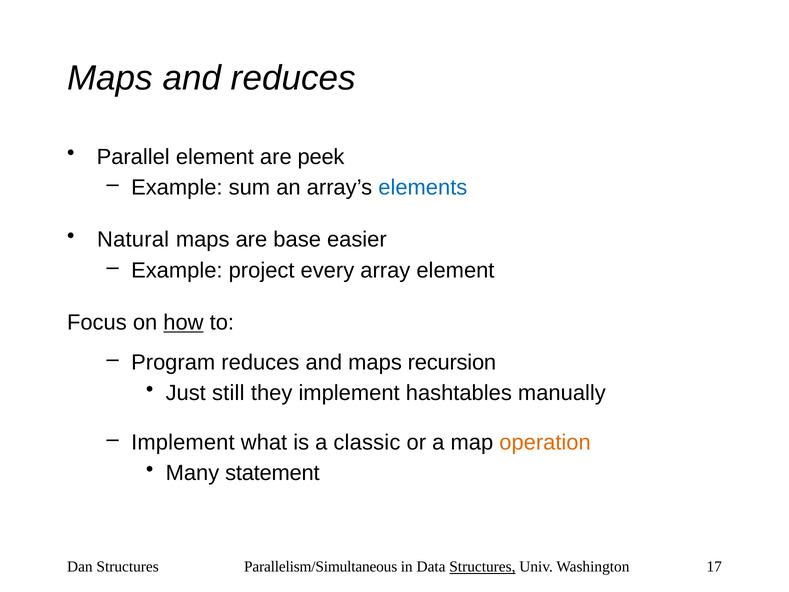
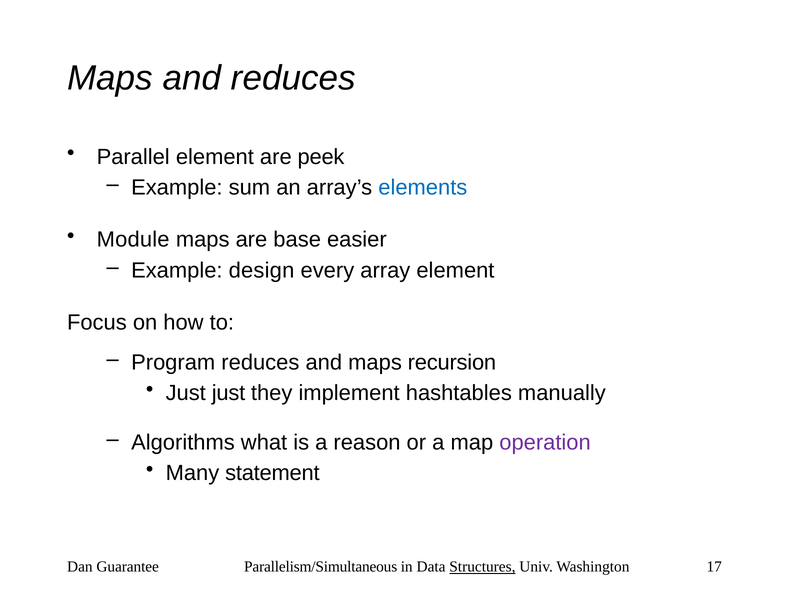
Natural: Natural -> Module
project: project -> design
how underline: present -> none
Just still: still -> just
Implement at (183, 442): Implement -> Algorithms
classic: classic -> reason
operation colour: orange -> purple
Dan Structures: Structures -> Guarantee
